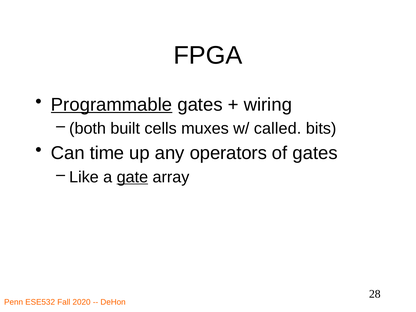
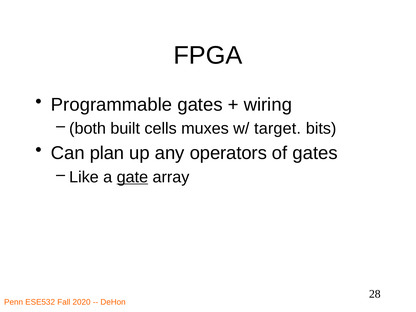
Programmable underline: present -> none
called: called -> target
time: time -> plan
